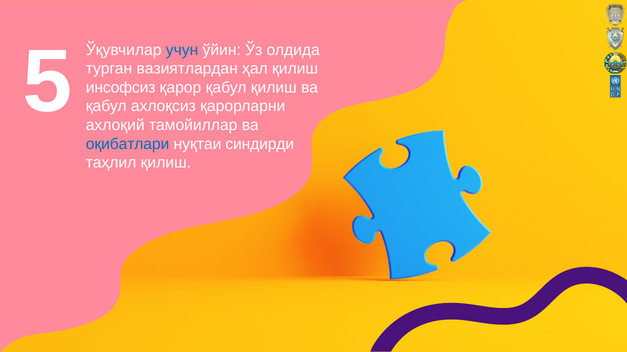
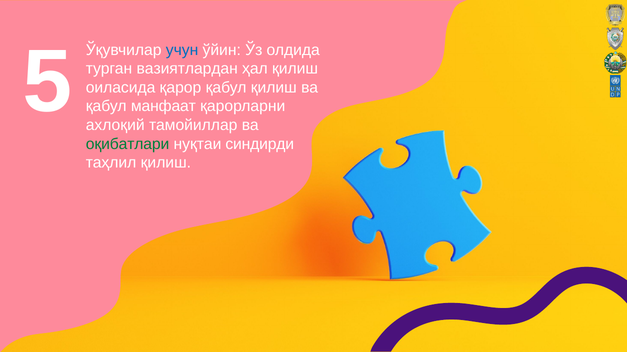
инсофсиз: инсофсиз -> оиласида
аxлоқсиз: аxлоқсиз -> манфаат
оқибатлари colour: blue -> green
